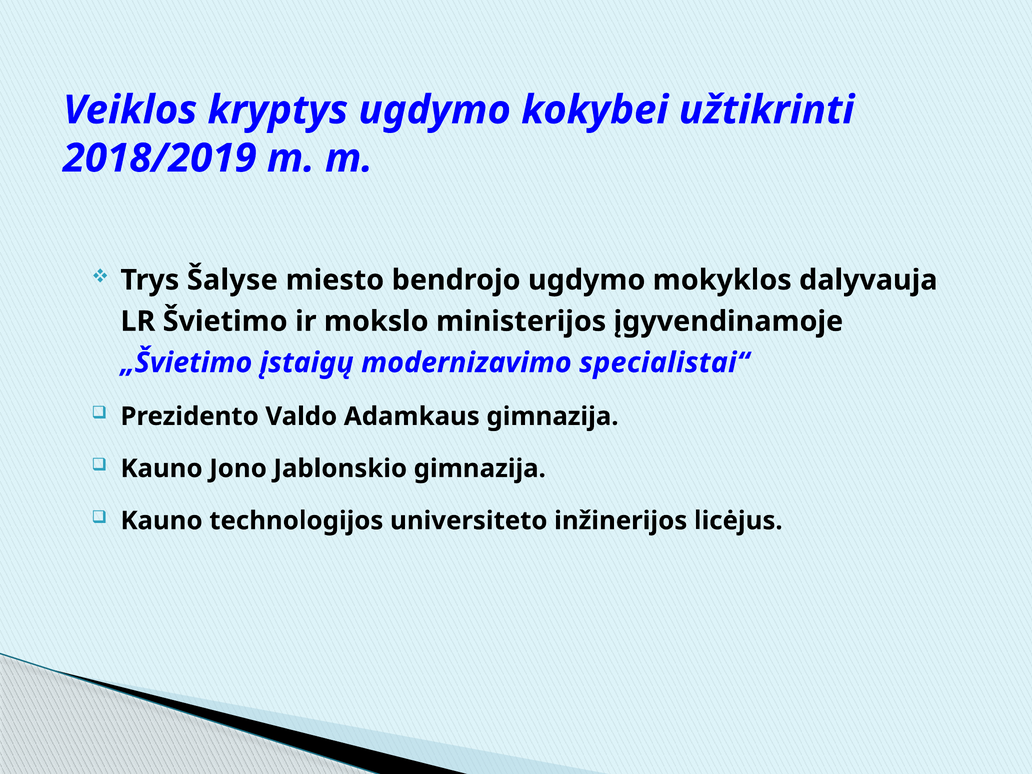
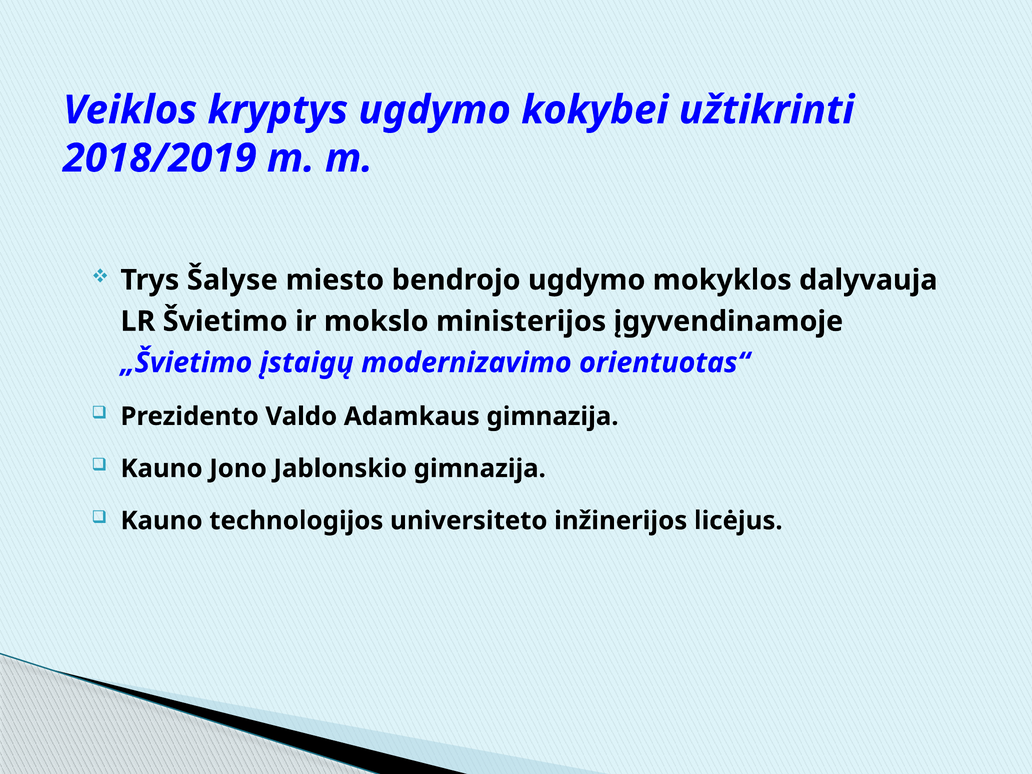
specialistai“: specialistai“ -> orientuotas“
